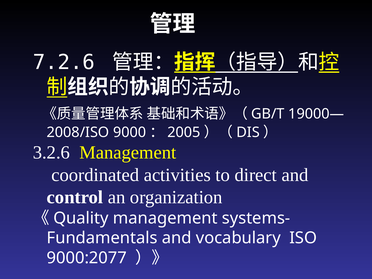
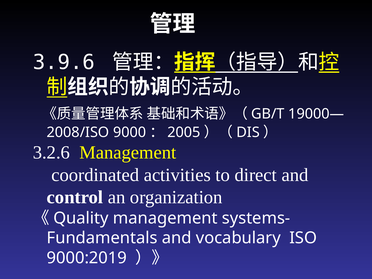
7.2.6: 7.2.6 -> 3.9.6
9000:2077: 9000:2077 -> 9000:2019
